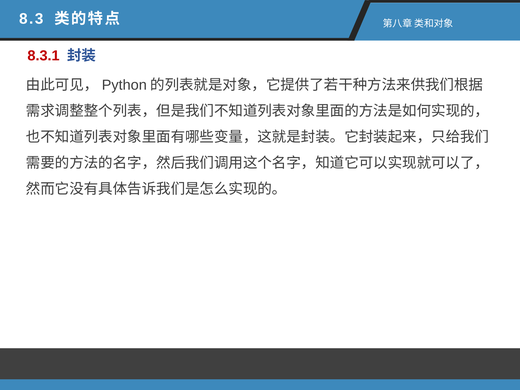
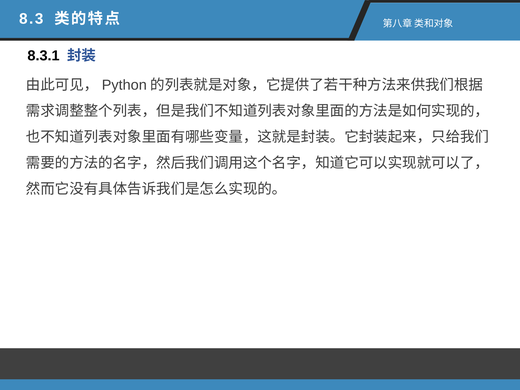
8.3.1 colour: red -> black
